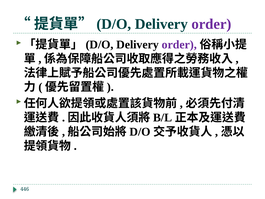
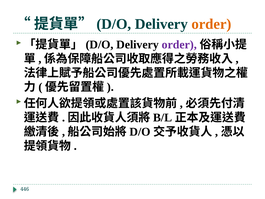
order at (211, 24) colour: purple -> orange
